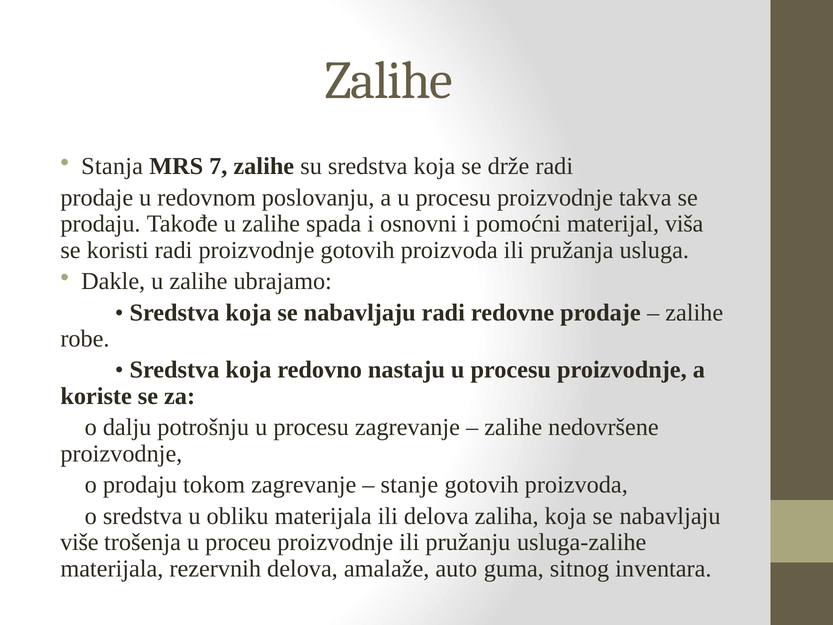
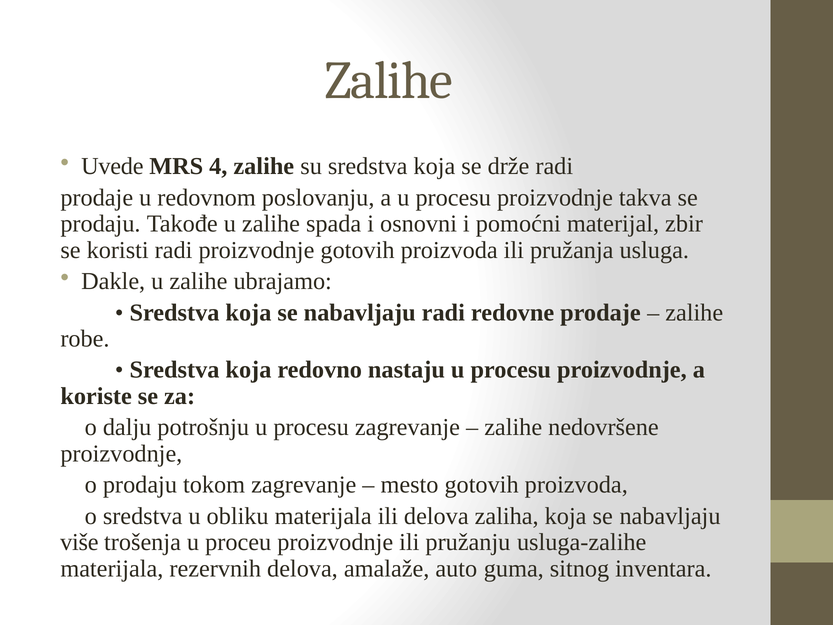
Stanja: Stanja -> Uvede
7: 7 -> 4
viša: viša -> zbir
stanje: stanje -> mesto
